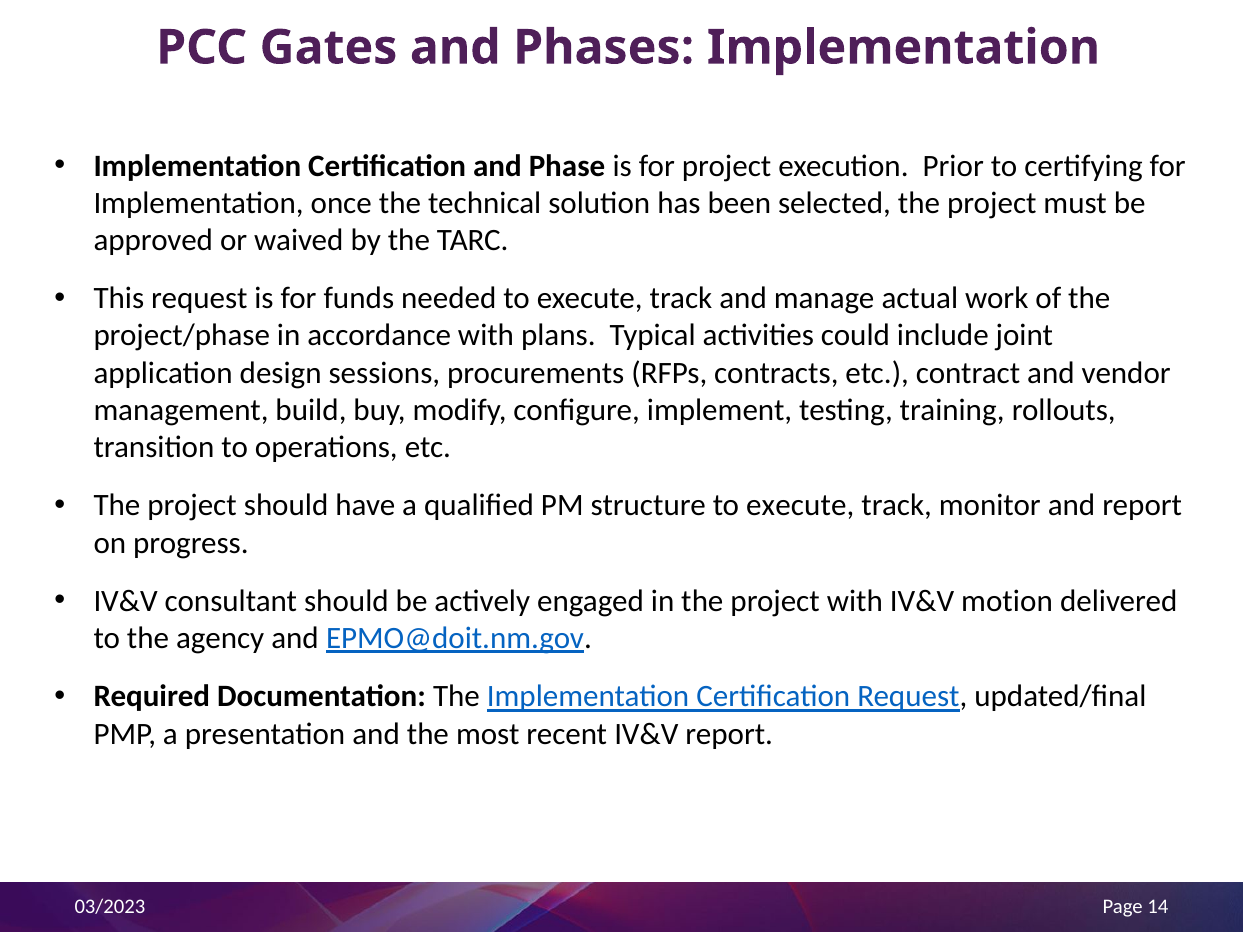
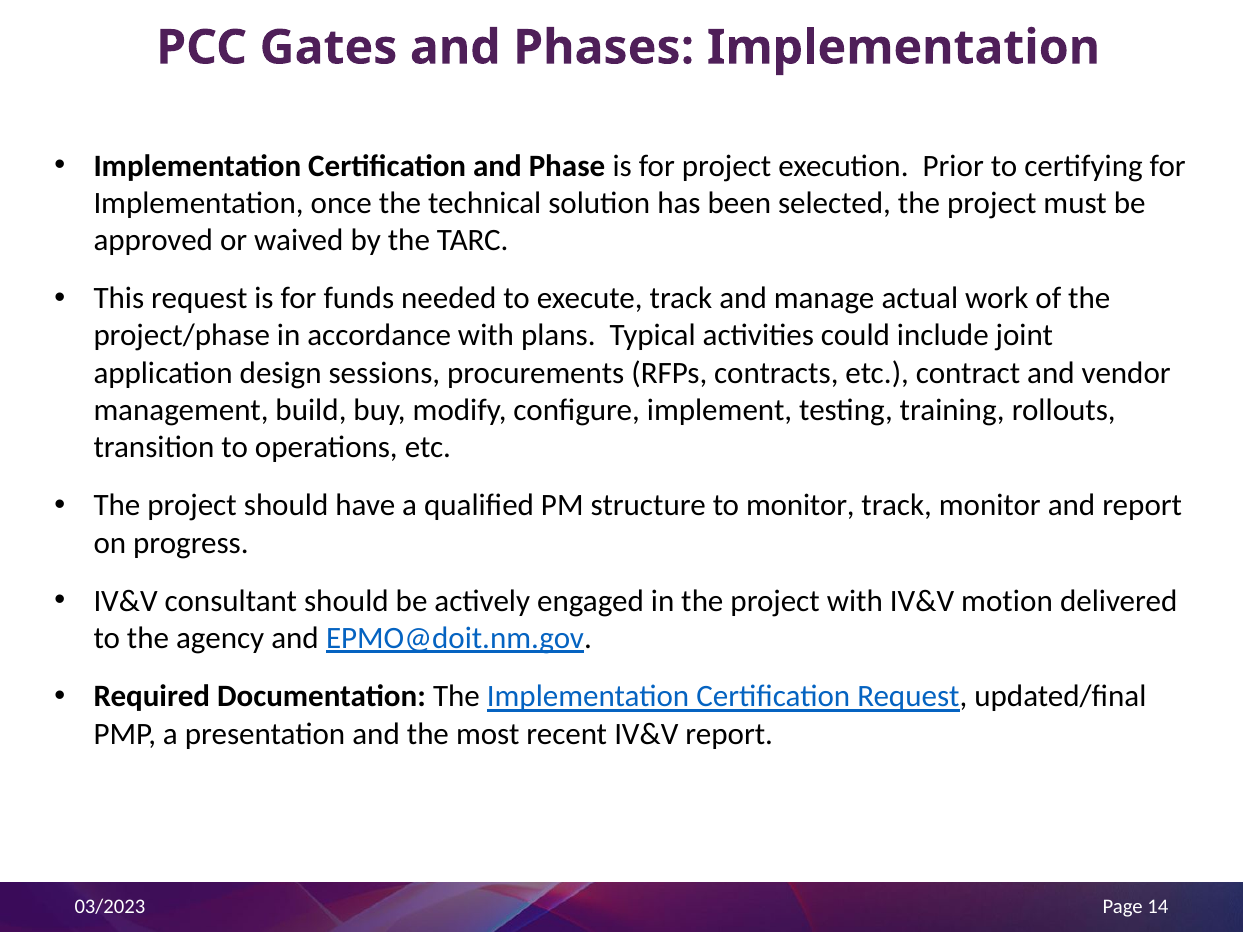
structure to execute: execute -> monitor
